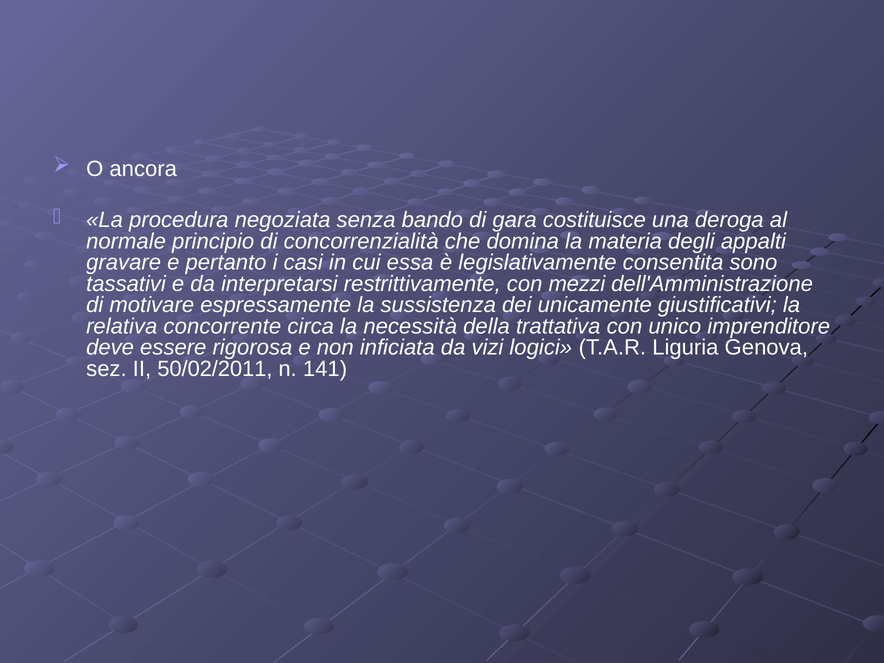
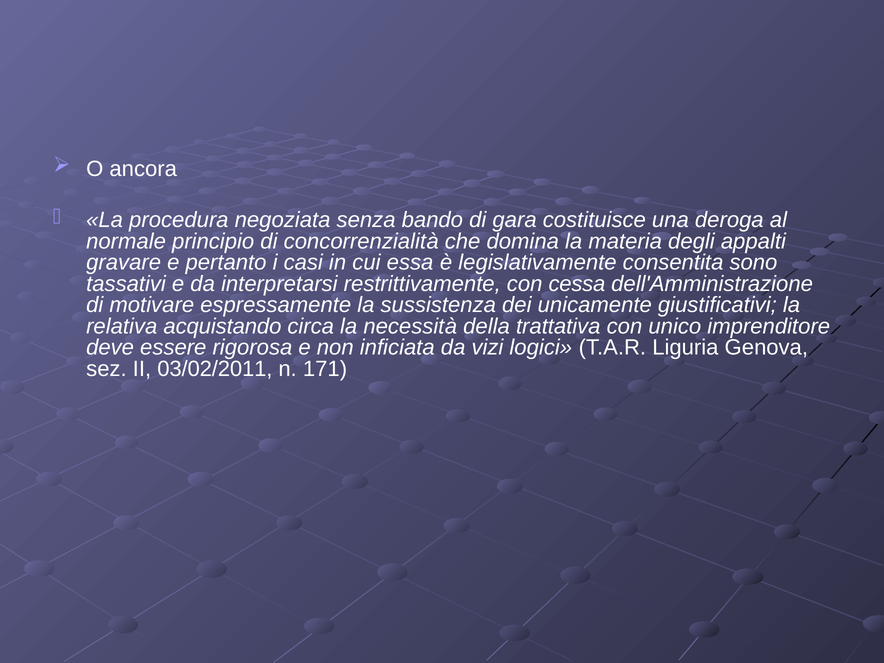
mezzi: mezzi -> cessa
concorrente: concorrente -> acquistando
50/02/2011: 50/02/2011 -> 03/02/2011
141: 141 -> 171
